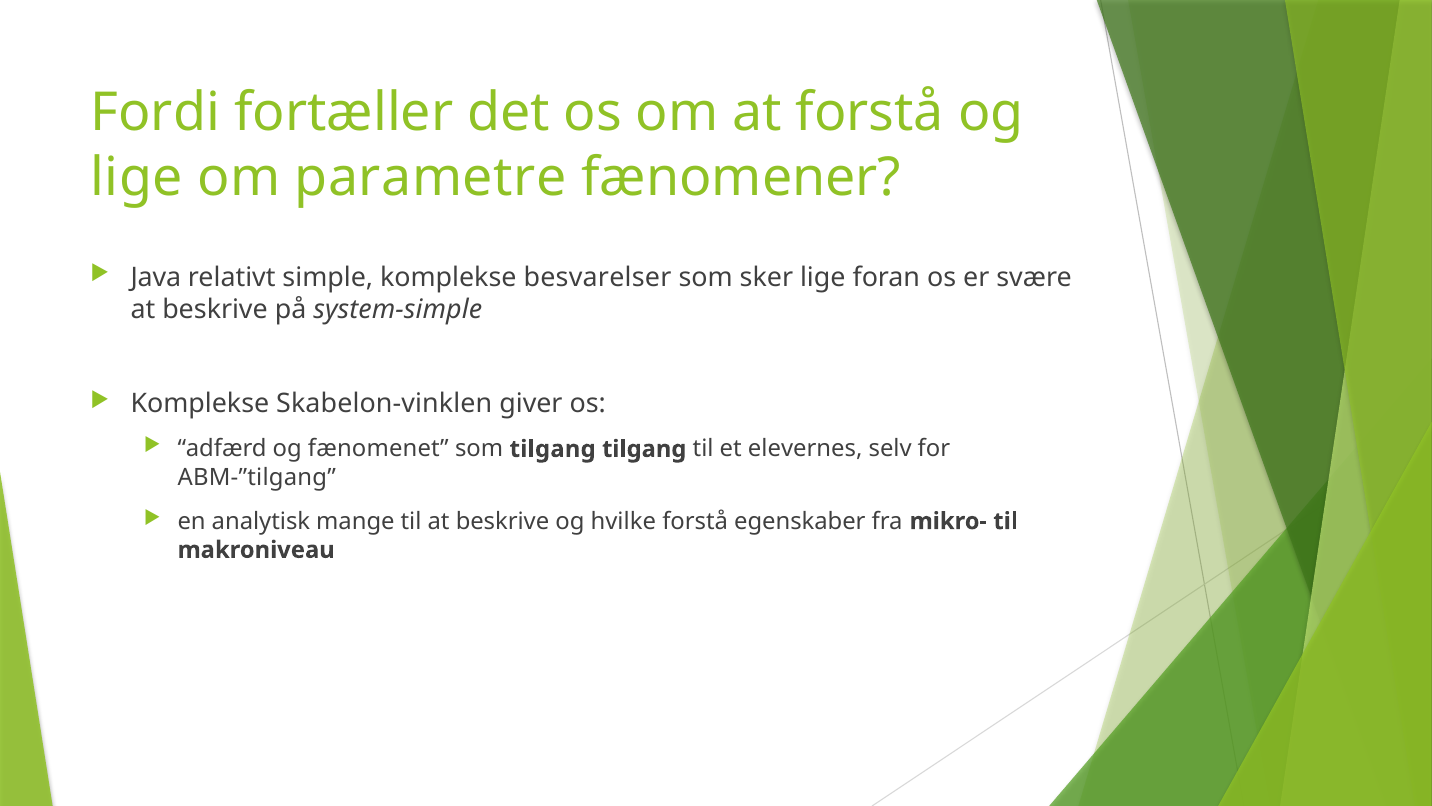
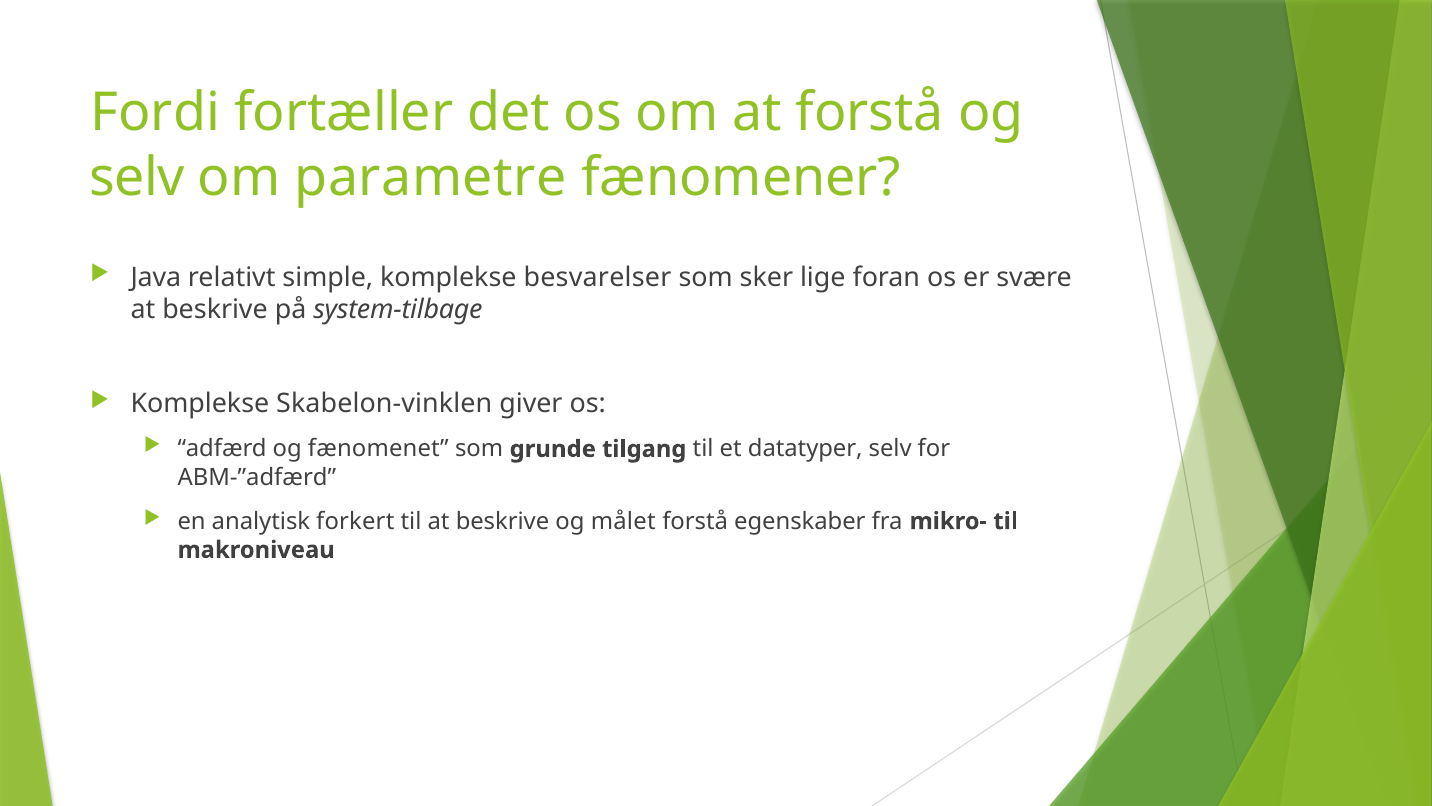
lige at (137, 177): lige -> selv
system-simple: system-simple -> system-tilbage
som tilgang: tilgang -> grunde
elevernes: elevernes -> datatyper
ABM-”tilgang: ABM-”tilgang -> ABM-”adfærd
mange: mange -> forkert
hvilke: hvilke -> målet
